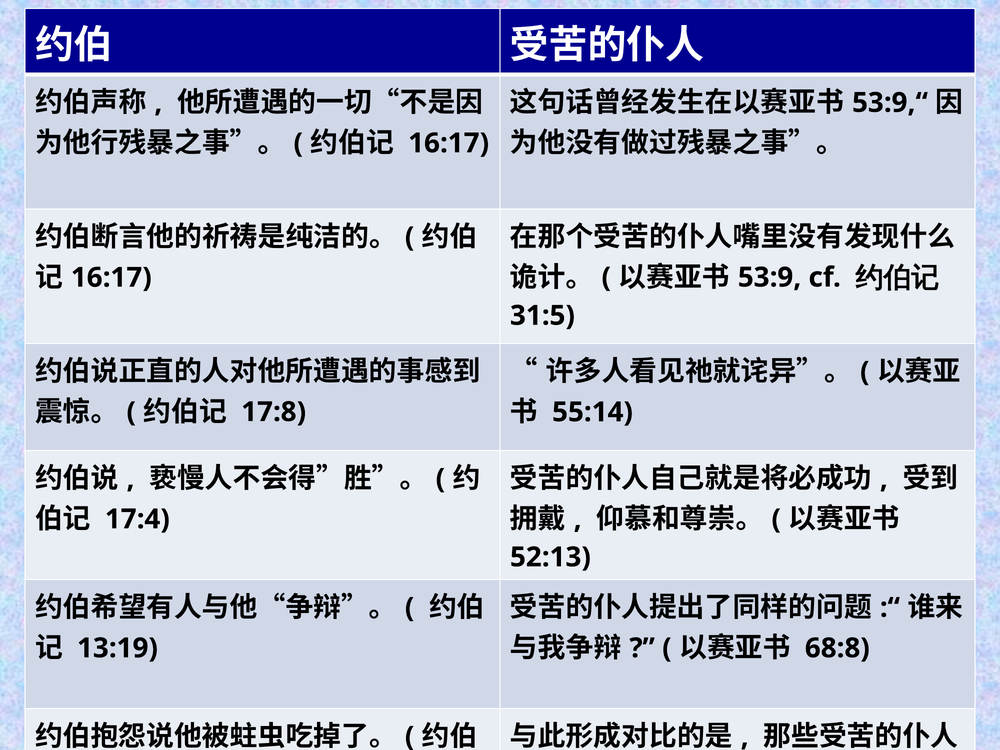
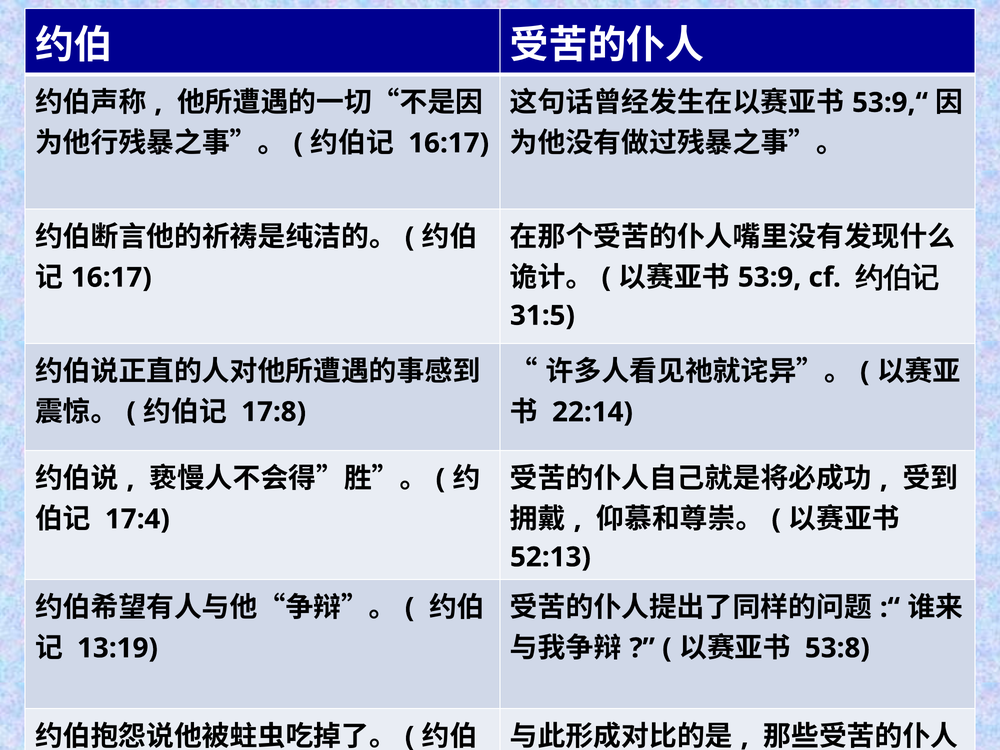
55:14: 55:14 -> 22:14
68:8: 68:8 -> 53:8
